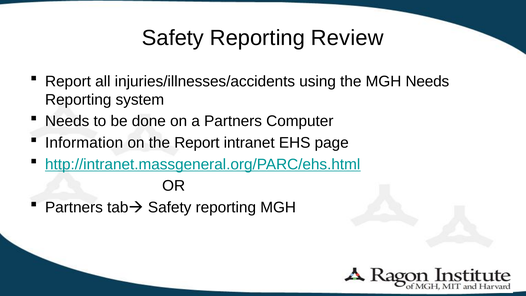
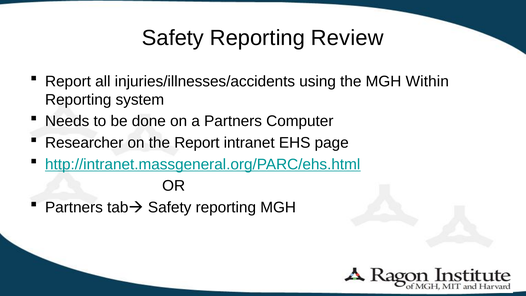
MGH Needs: Needs -> Within
Information: Information -> Researcher
